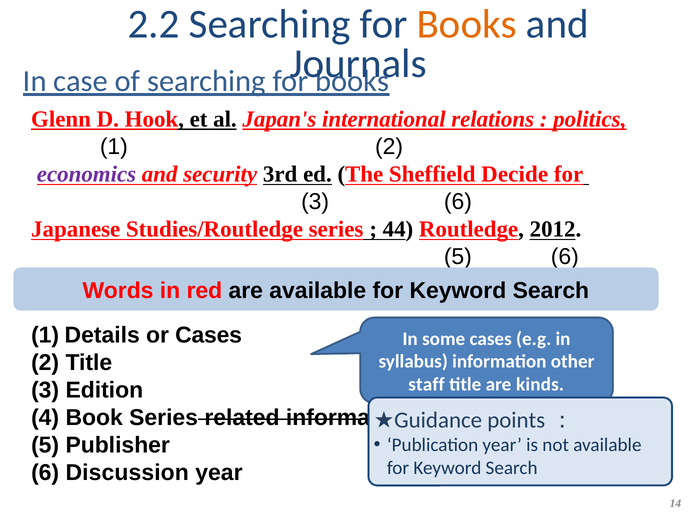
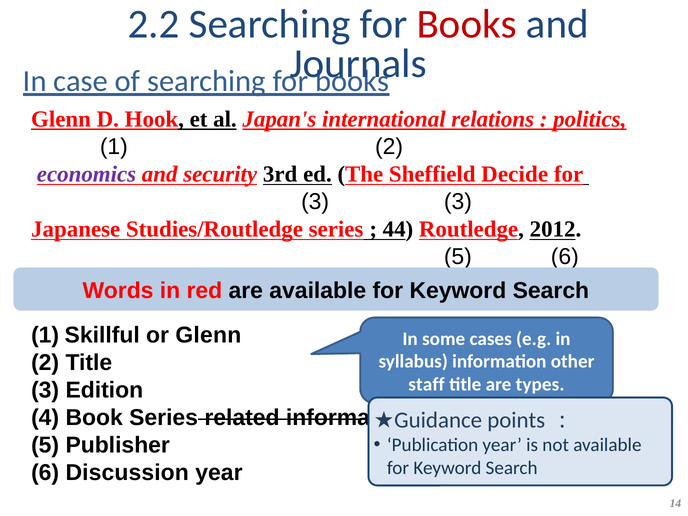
Books at (467, 24) colour: orange -> red
3 6: 6 -> 3
Details: Details -> Skillful
or Cases: Cases -> Glenn
kinds: kinds -> types
